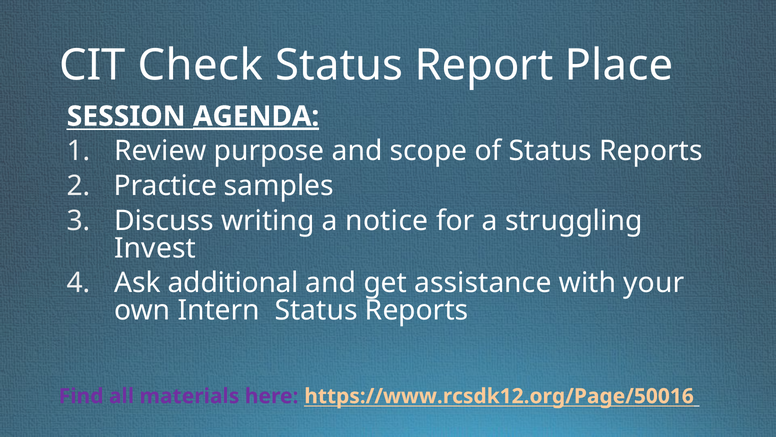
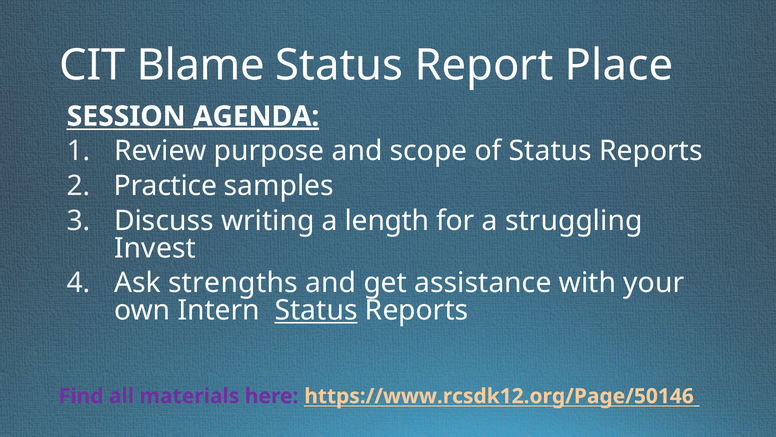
Check: Check -> Blame
notice: notice -> length
additional: additional -> strengths
Status at (316, 310) underline: none -> present
https://www.rcsdk12.org/Page/50016: https://www.rcsdk12.org/Page/50016 -> https://www.rcsdk12.org/Page/50146
